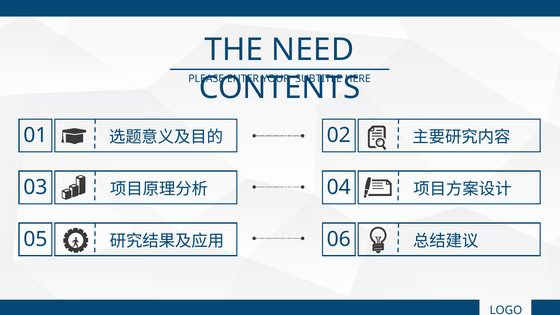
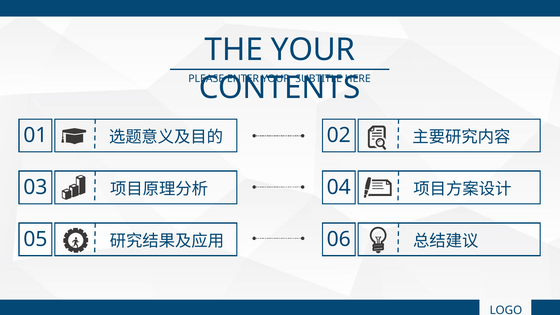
THE NEED: NEED -> YOUR
